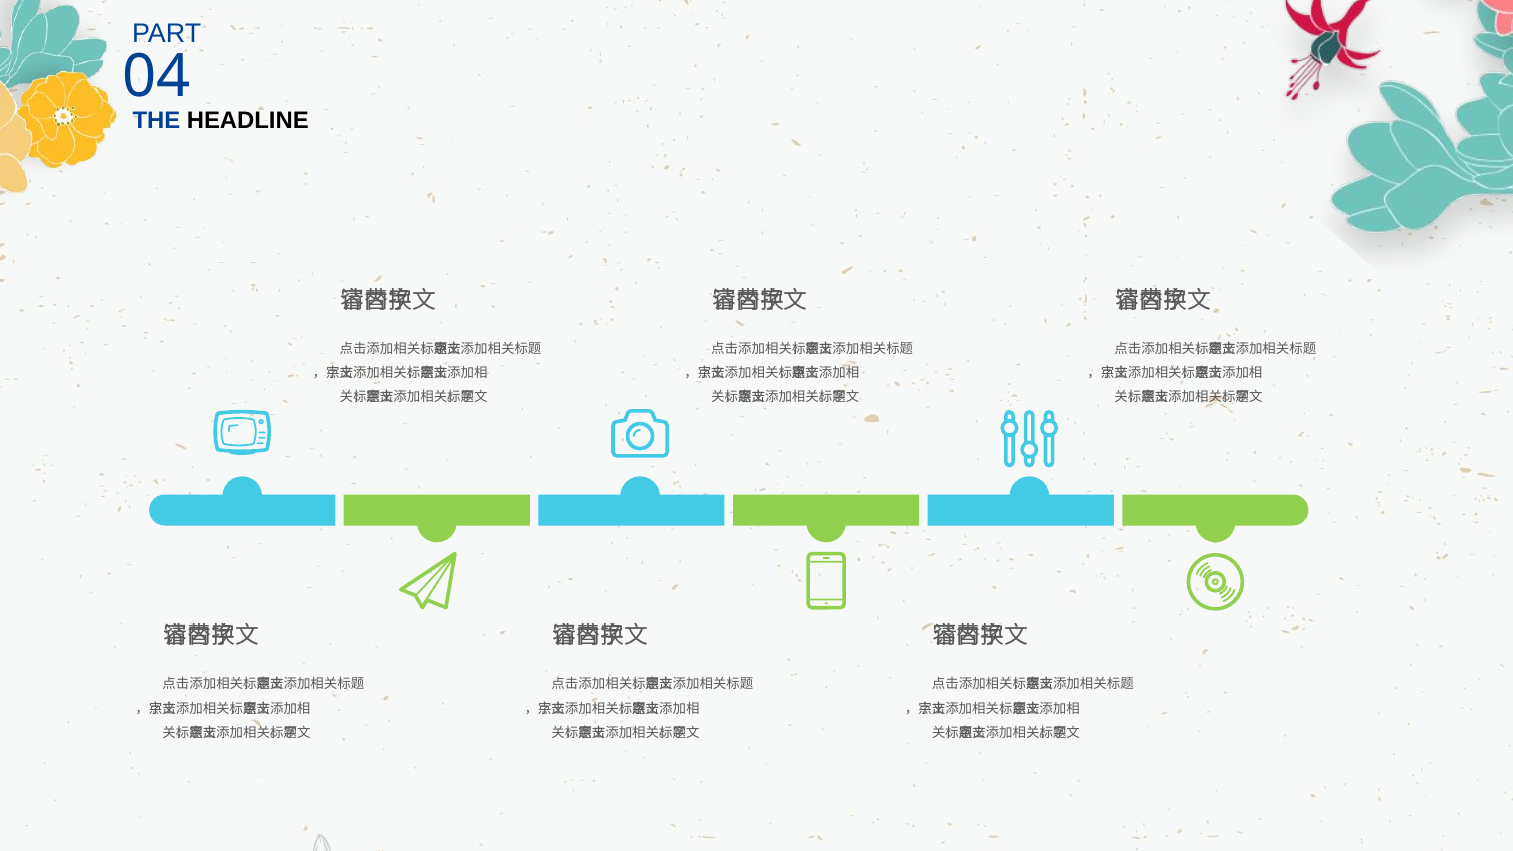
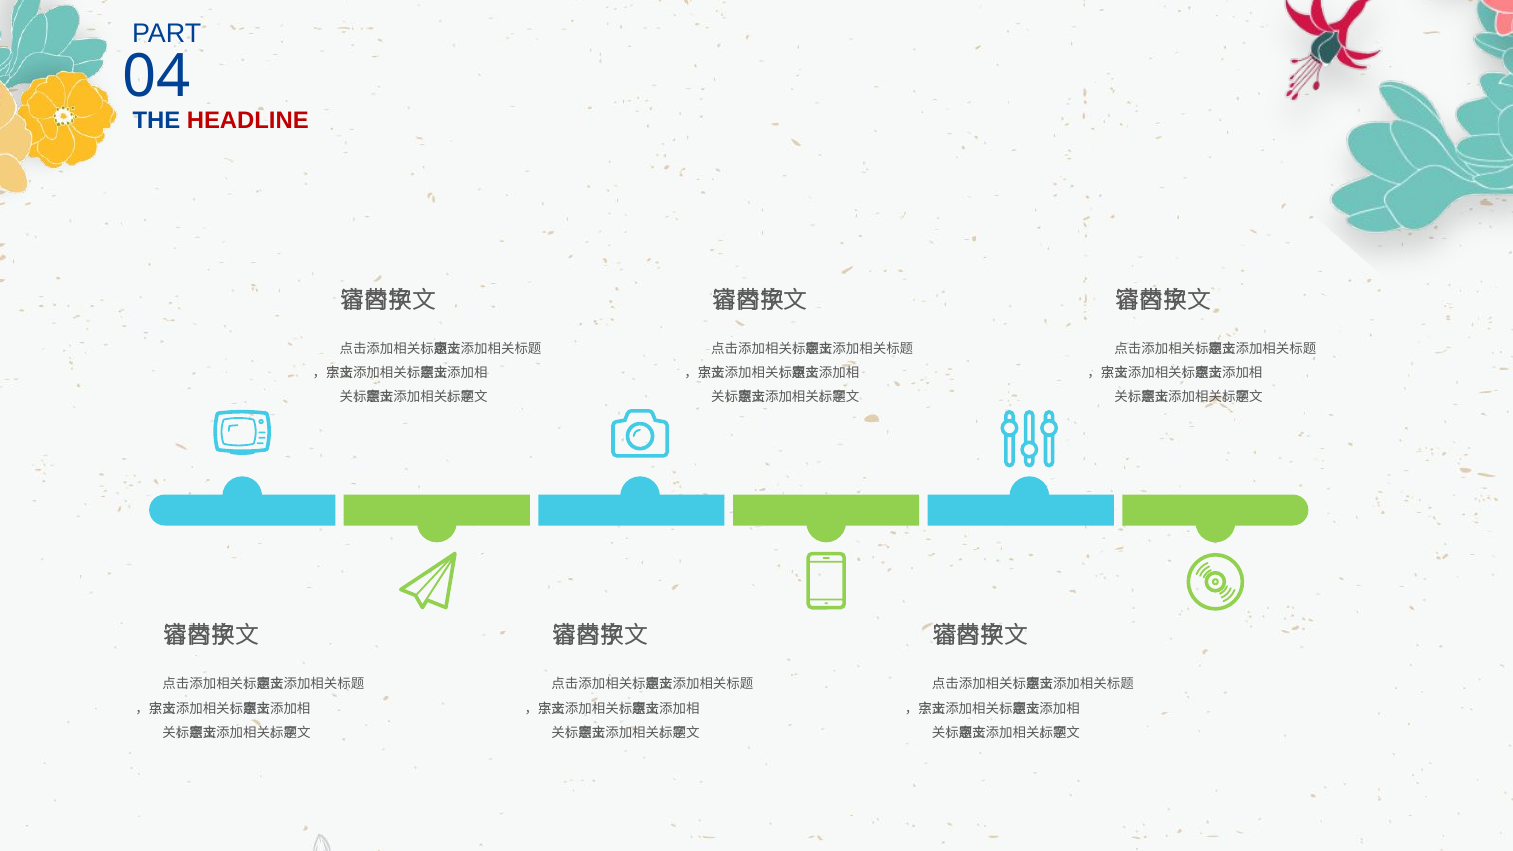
HEADLINE colour: black -> red
